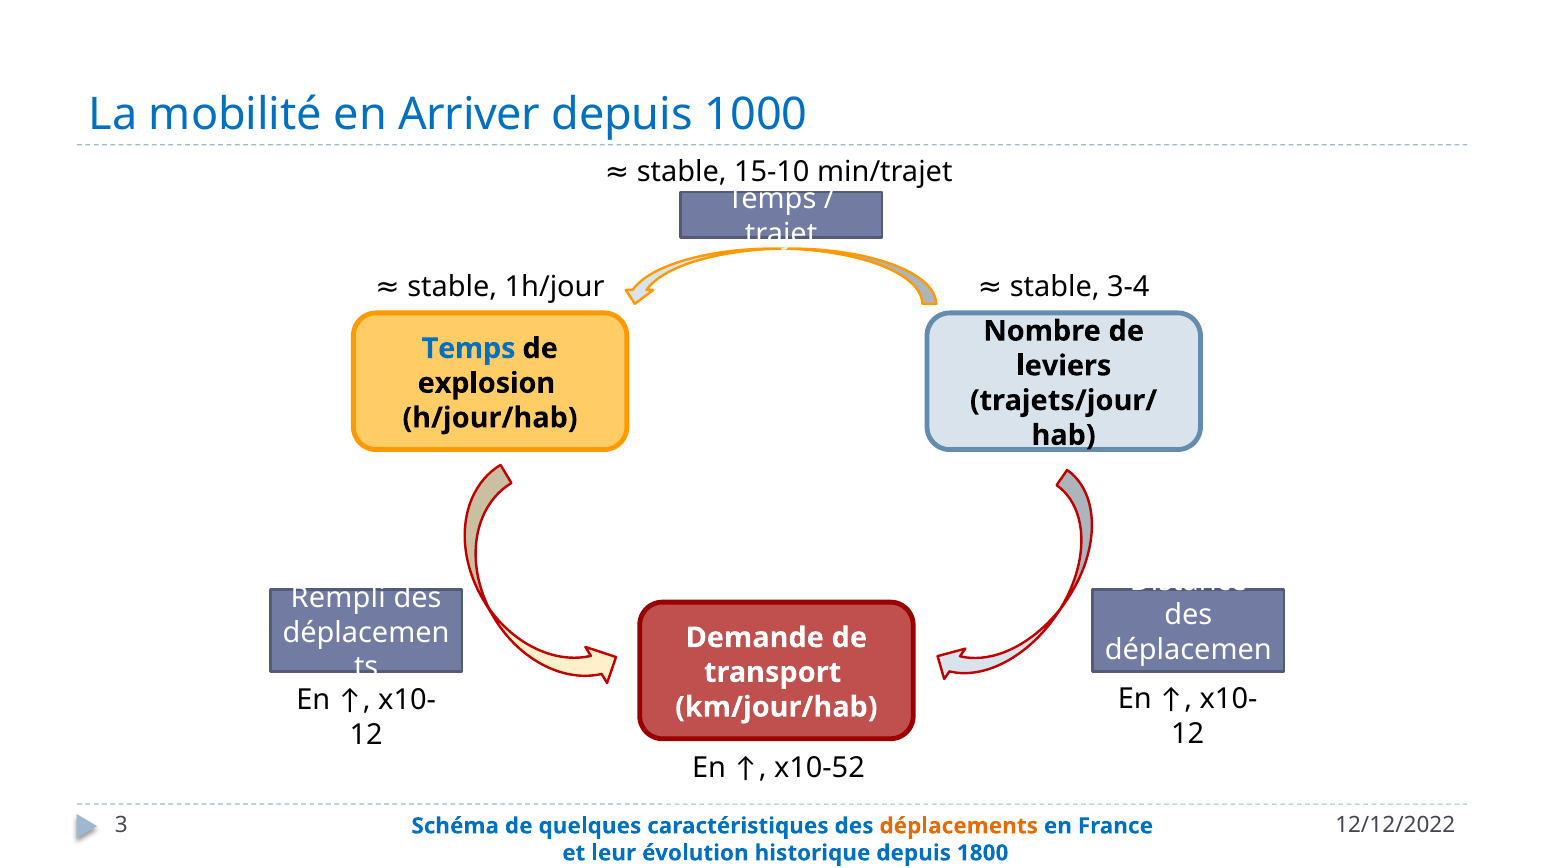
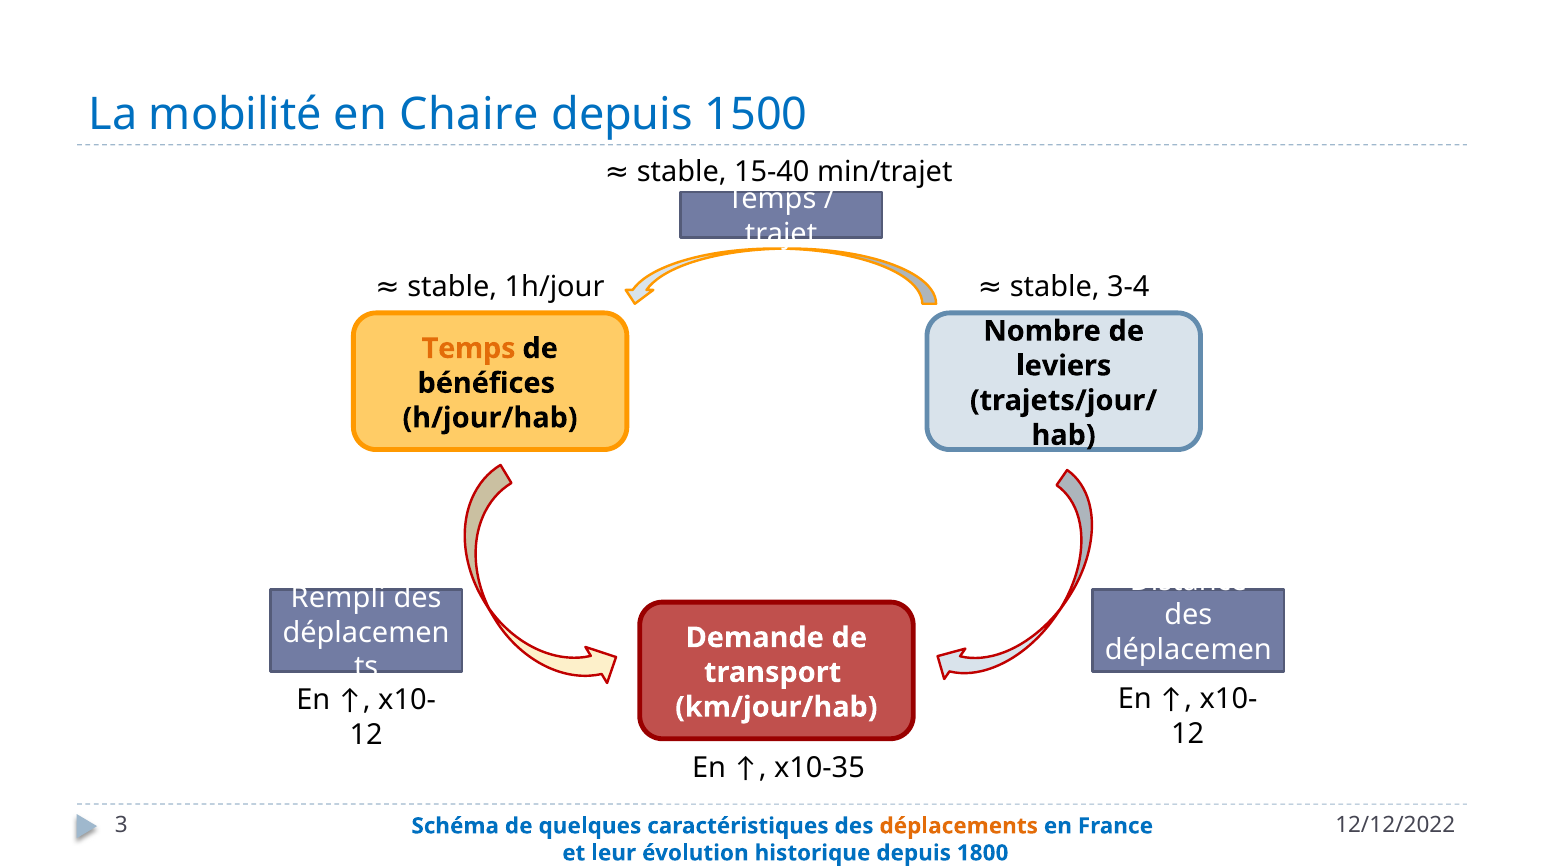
Arriver: Arriver -> Chaire
1000: 1000 -> 1500
15-10: 15-10 -> 15-40
Temps at (469, 349) colour: blue -> orange
explosion: explosion -> bénéfices
x10-52: x10-52 -> x10-35
